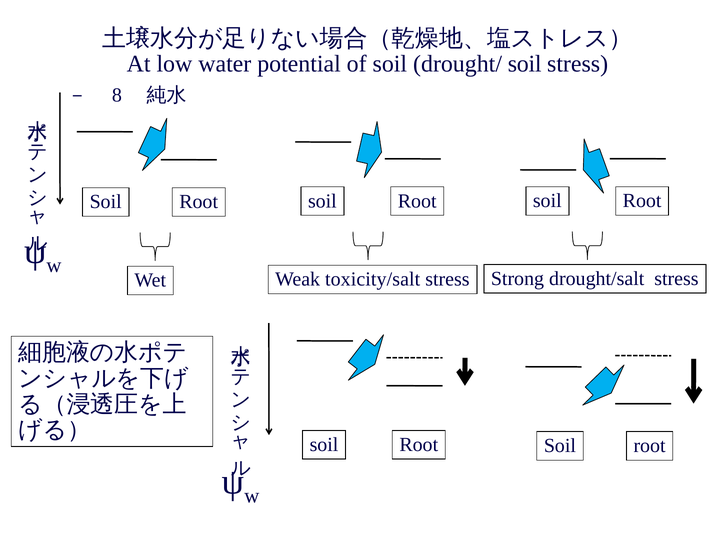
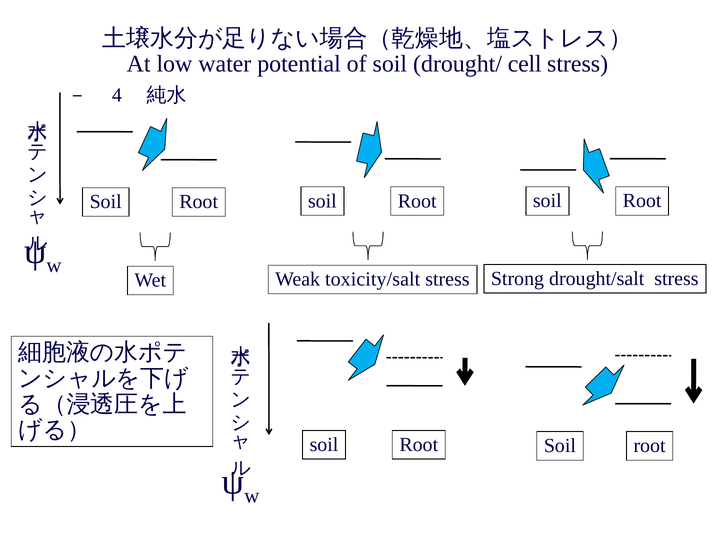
drought/ soil: soil -> cell
8: 8 -> 4
